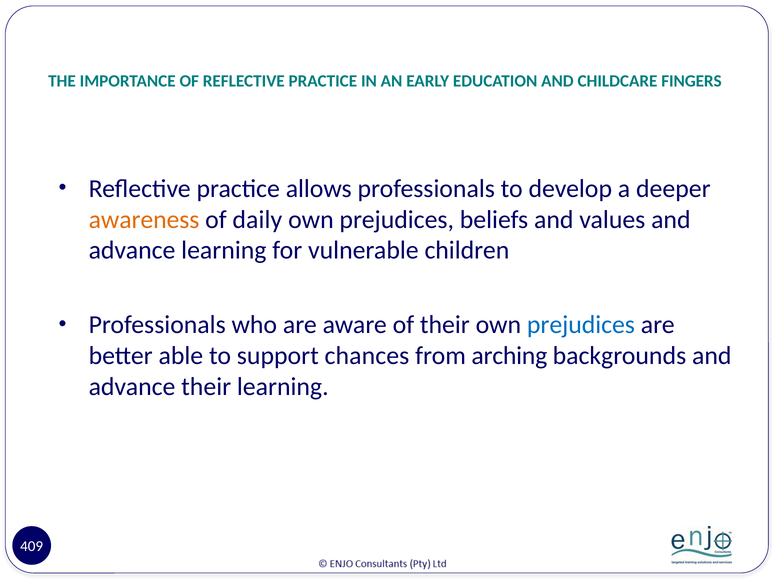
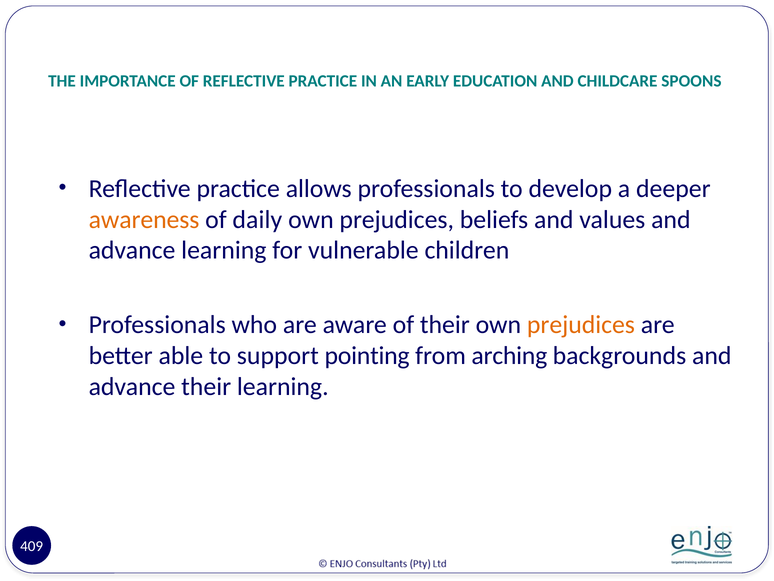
FINGERS: FINGERS -> SPOONS
prejudices at (581, 325) colour: blue -> orange
chances: chances -> pointing
